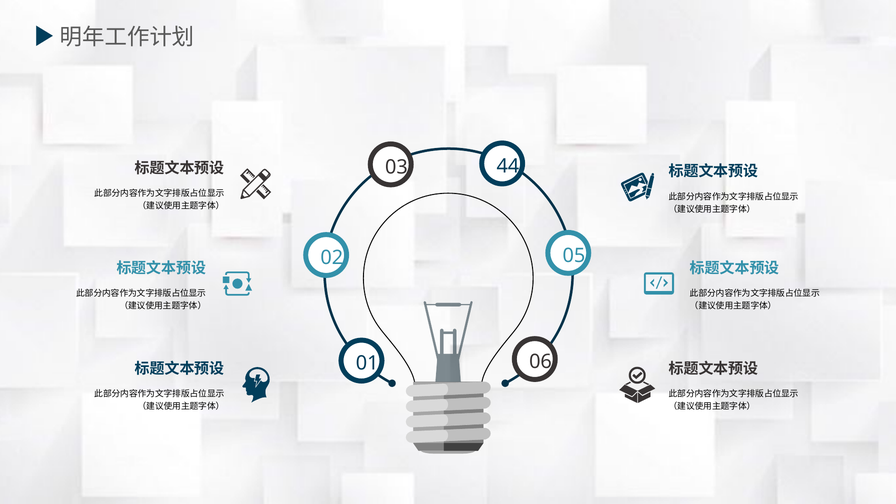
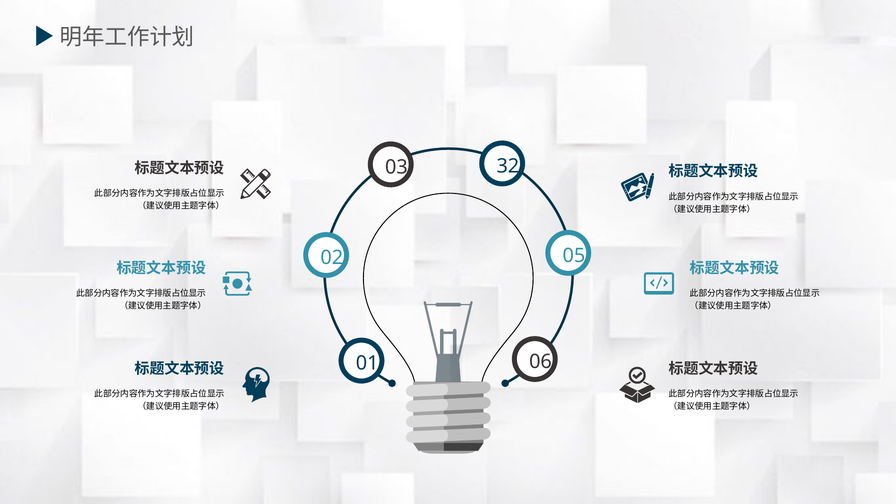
44: 44 -> 32
